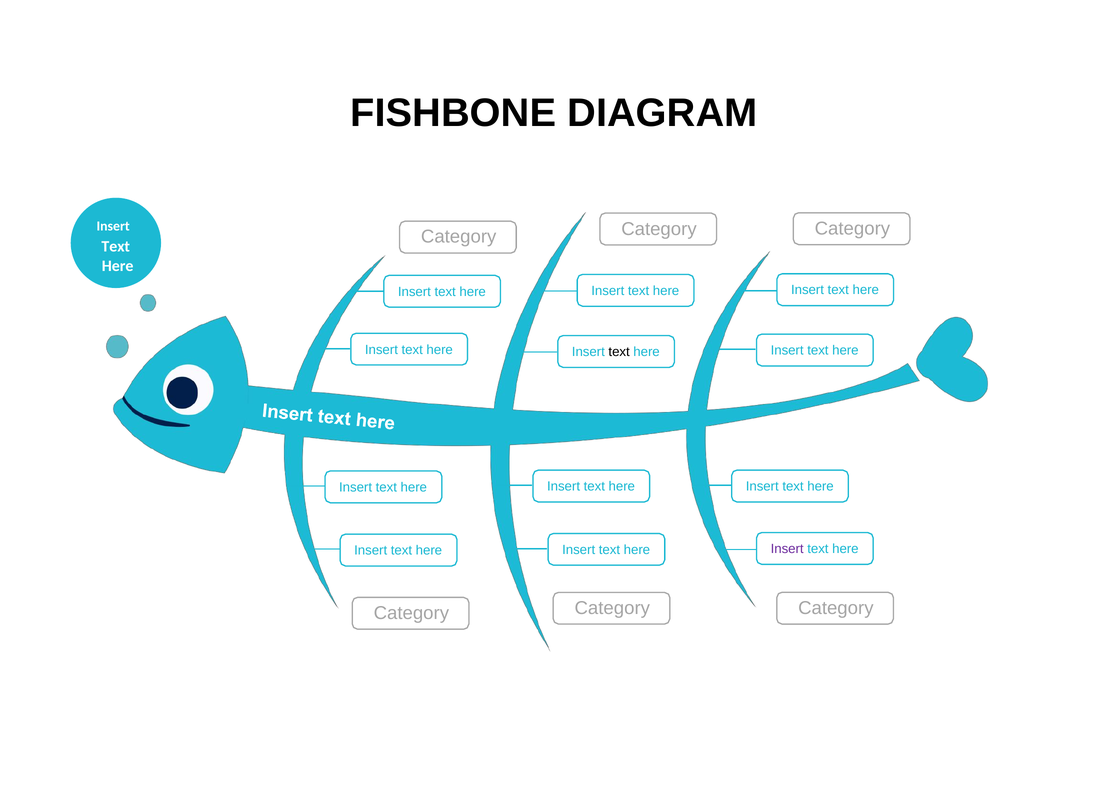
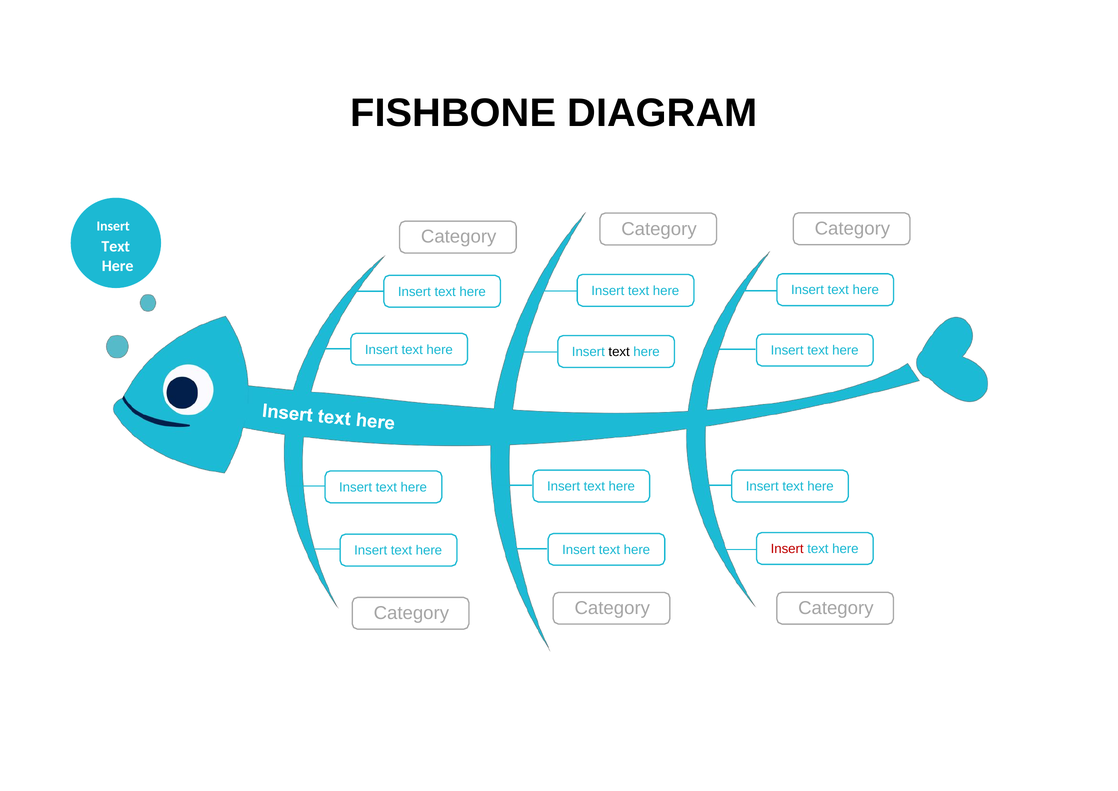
Insert at (787, 549) colour: purple -> red
